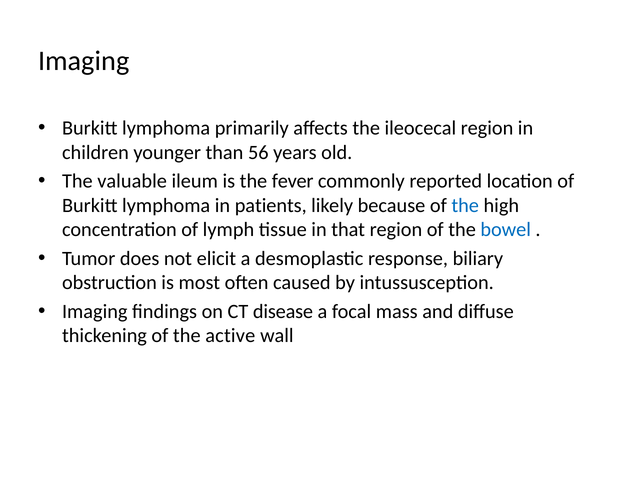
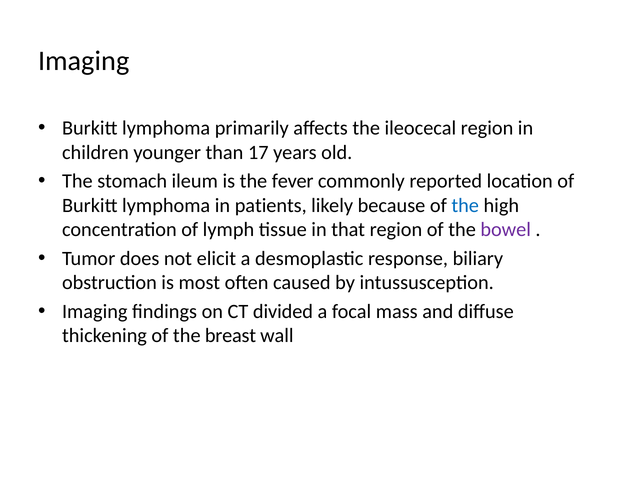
56: 56 -> 17
valuable: valuable -> stomach
bowel colour: blue -> purple
disease: disease -> divided
active: active -> breast
